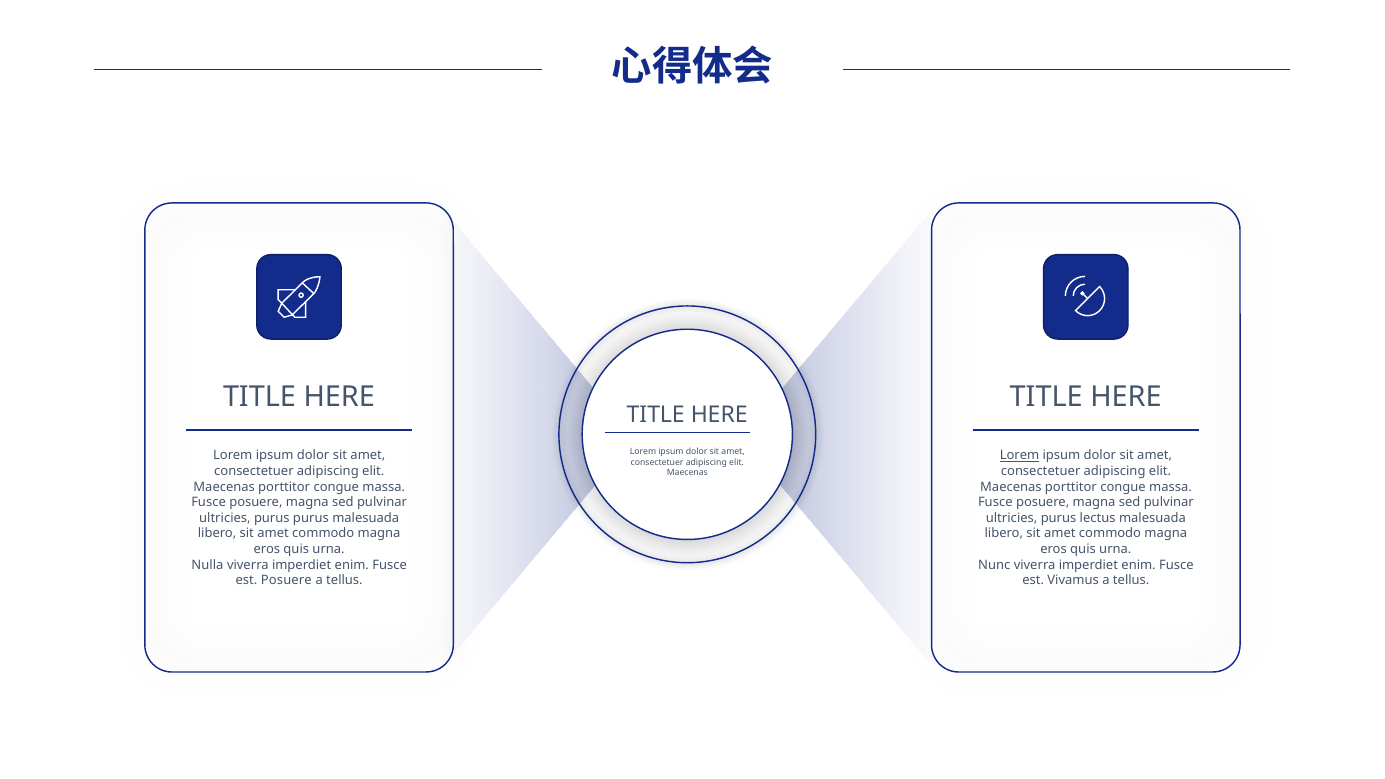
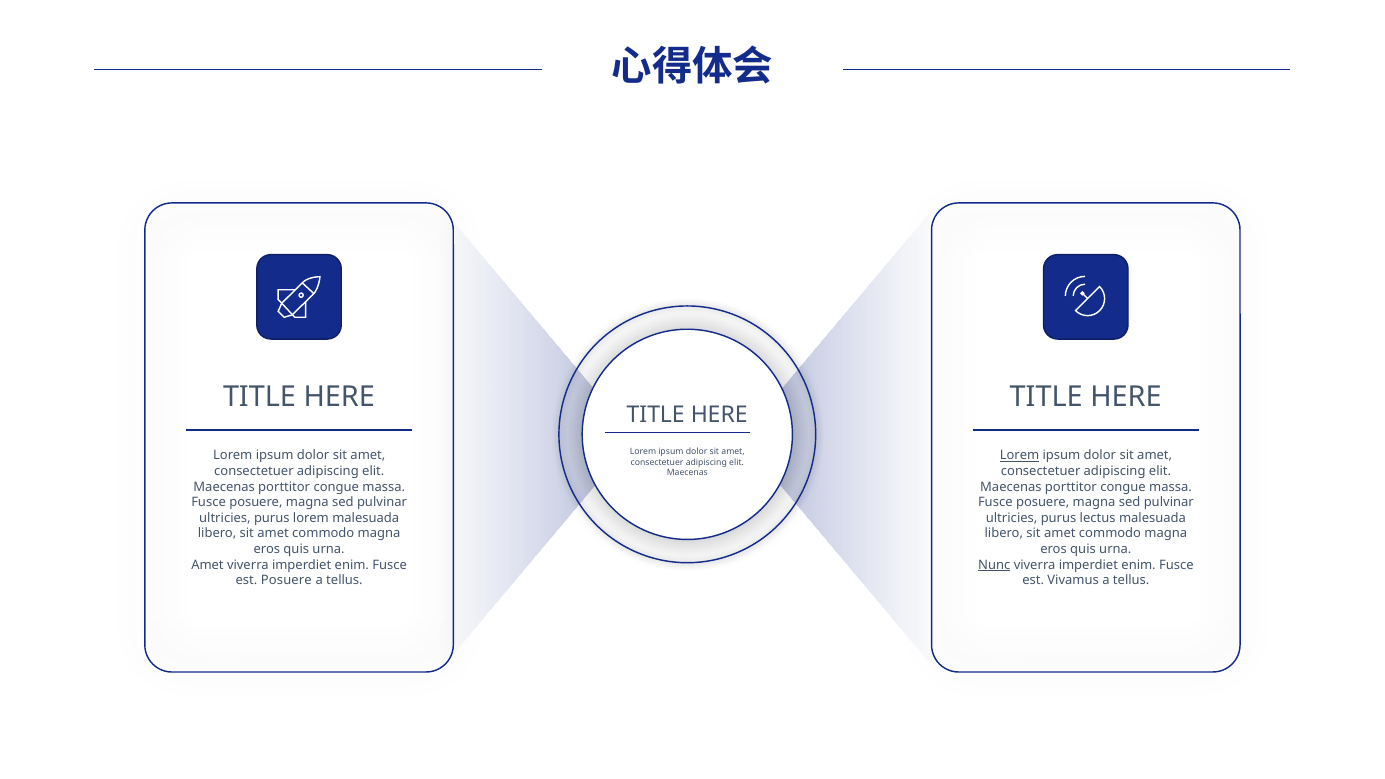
purus purus: purus -> lorem
Nulla at (207, 565): Nulla -> Amet
Nunc underline: none -> present
